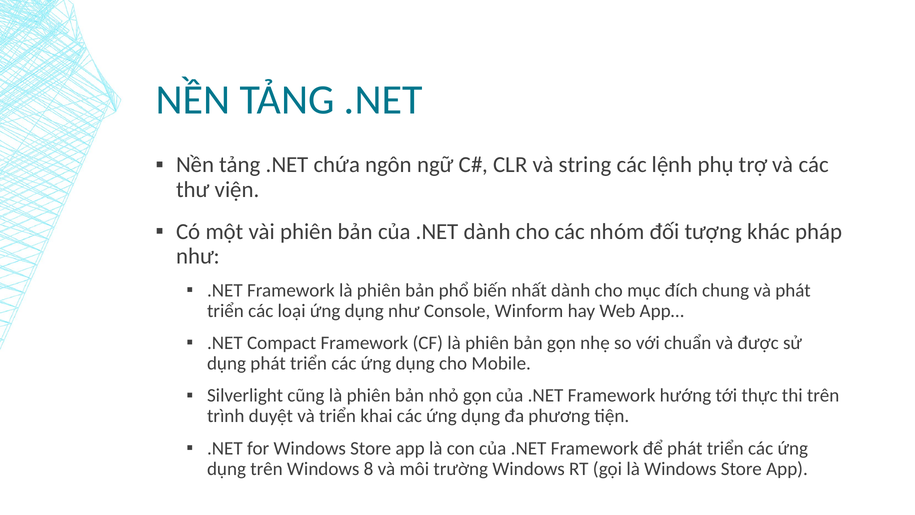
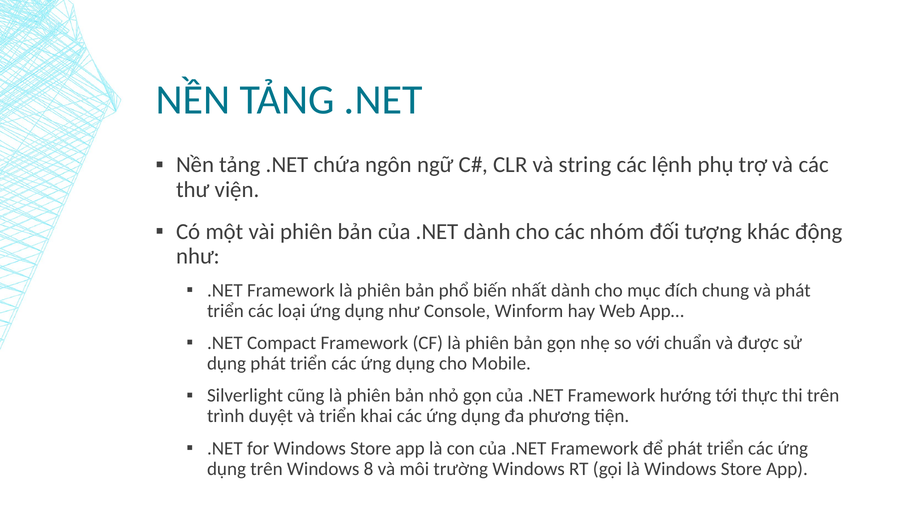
pháp: pháp -> động
